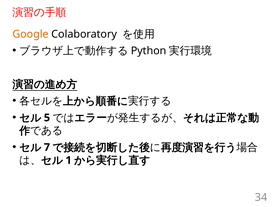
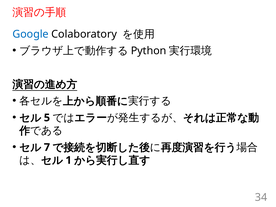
Google colour: orange -> blue
